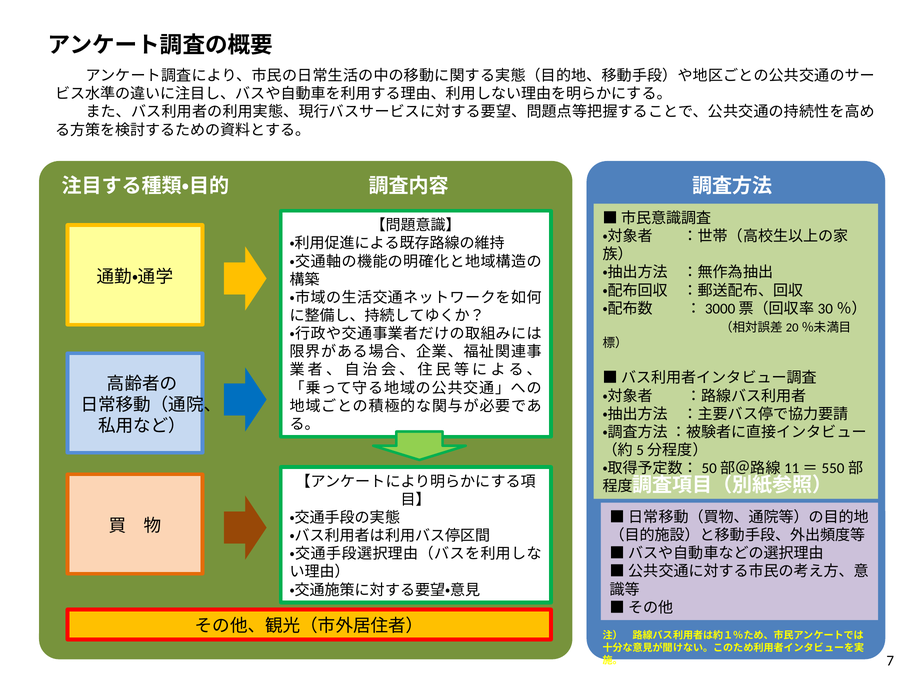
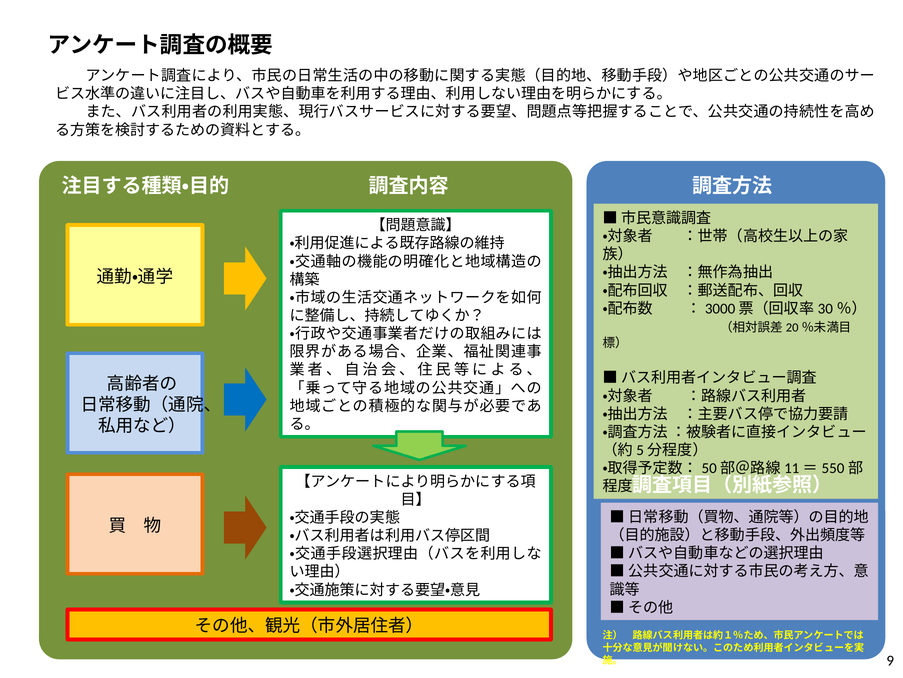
7: 7 -> 9
